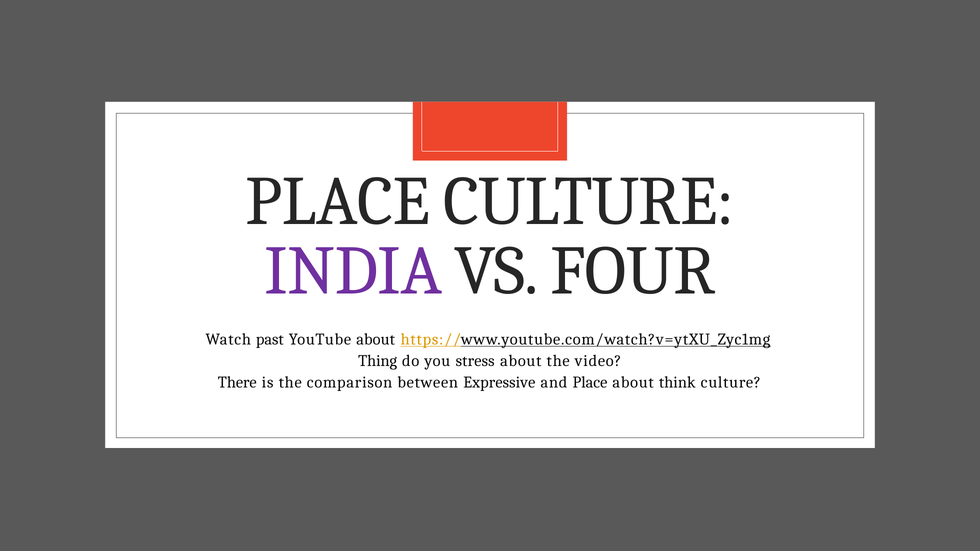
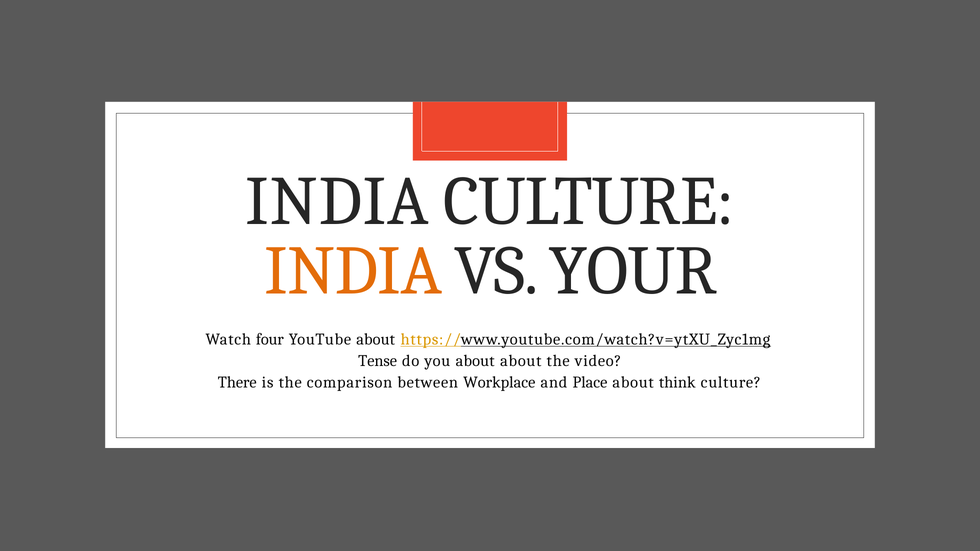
PLACE at (338, 202): PLACE -> INDIA
INDIA at (353, 271) colour: purple -> orange
FOUR: FOUR -> YOUR
past: past -> four
Thing: Thing -> Tense
you stress: stress -> about
Expressive: Expressive -> Workplace
